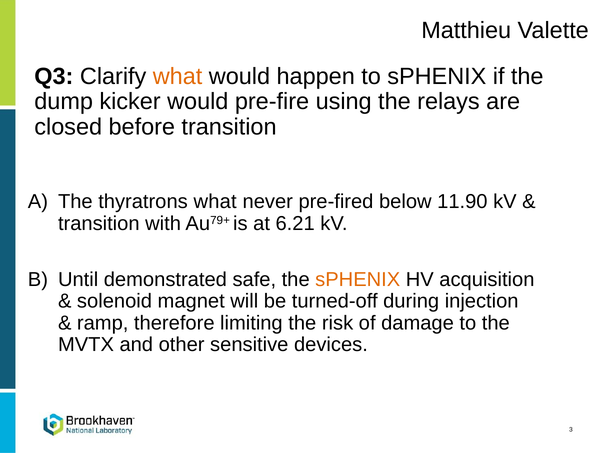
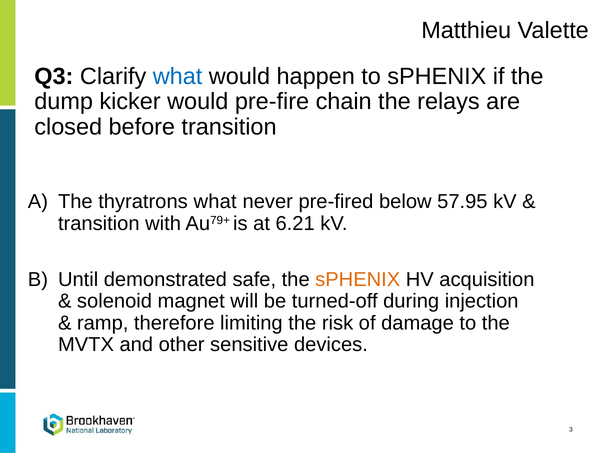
what at (178, 76) colour: orange -> blue
using: using -> chain
11.90: 11.90 -> 57.95
